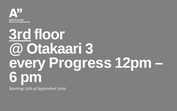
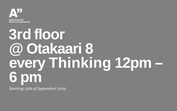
3rd underline: present -> none
3: 3 -> 8
Progress: Progress -> Thinking
